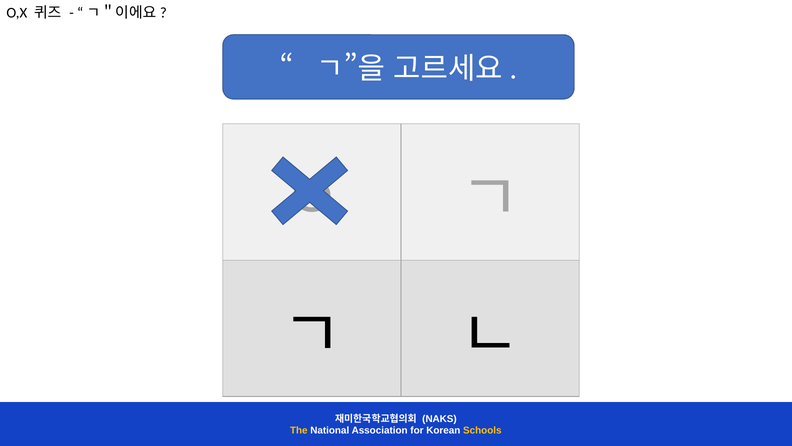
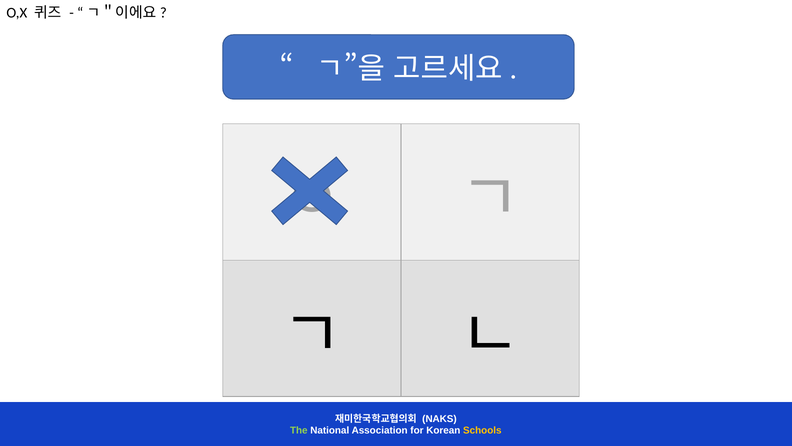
The colour: yellow -> light green
